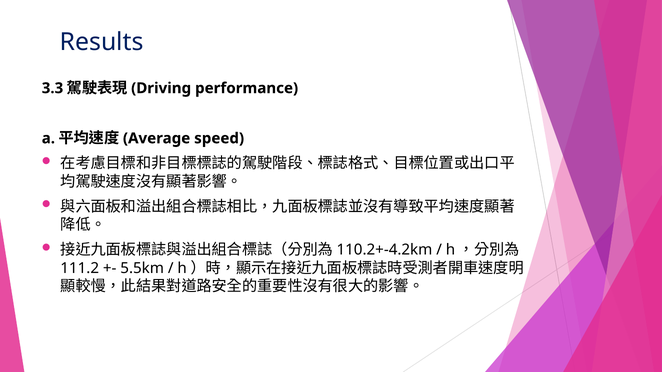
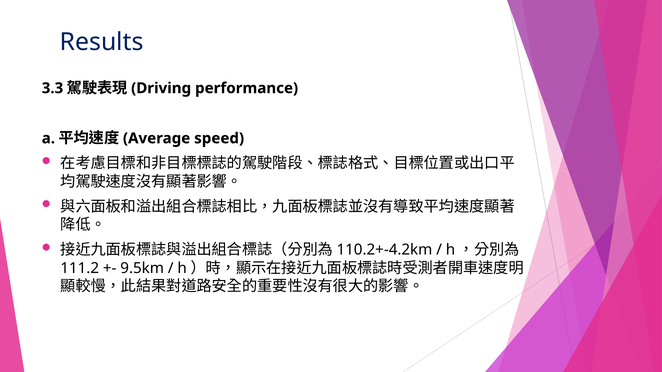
5.5km: 5.5km -> 9.5km
